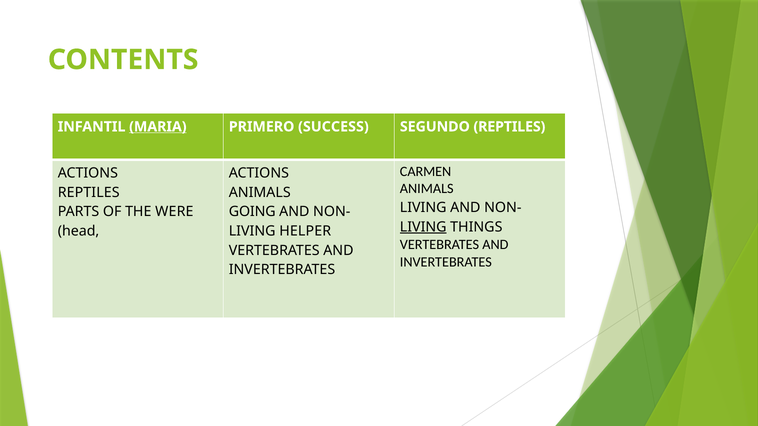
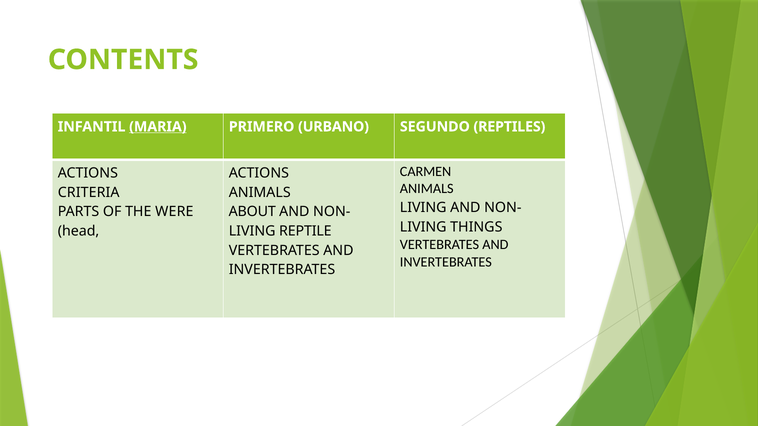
SUCCESS: SUCCESS -> URBANO
REPTILES at (89, 193): REPTILES -> CRITERIA
GOING: GOING -> ABOUT
LIVING at (423, 227) underline: present -> none
HELPER: HELPER -> REPTILE
